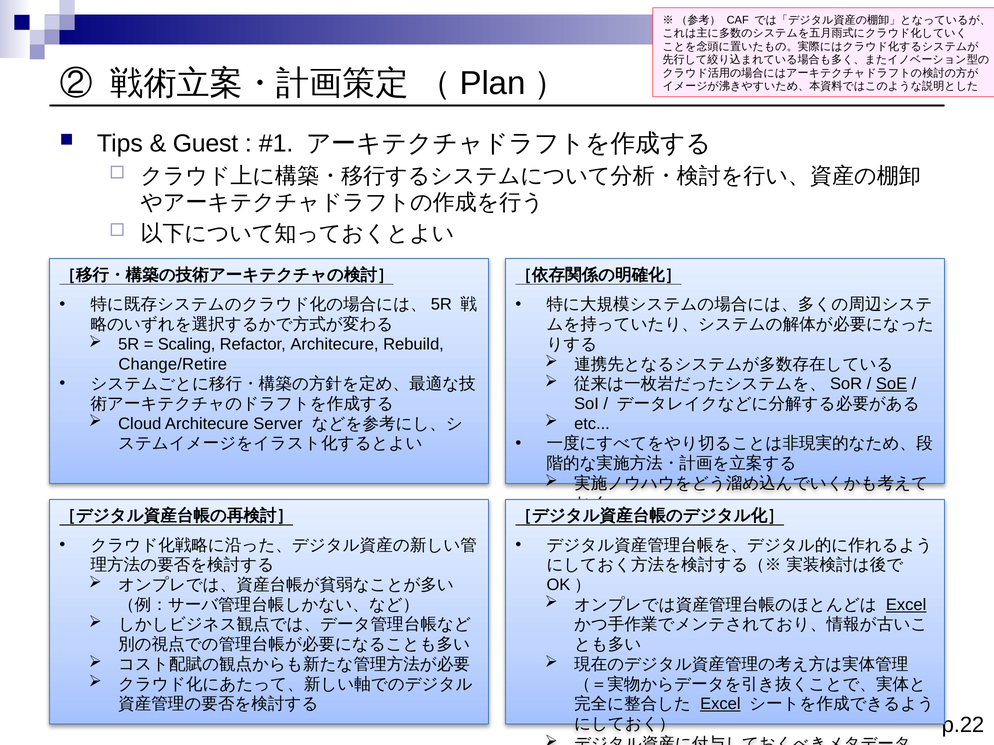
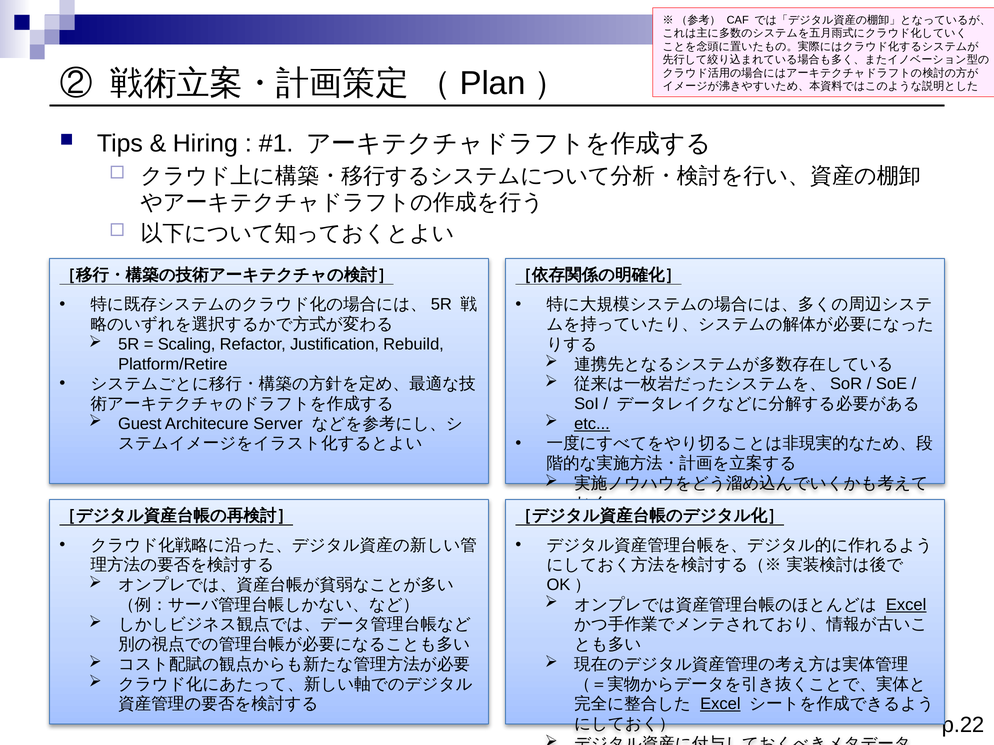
Guest: Guest -> Hiring
Refactor Architecure: Architecure -> Justification
Change/Retire: Change/Retire -> Platform/Retire
SoE underline: present -> none
Cloud: Cloud -> Guest
etc underline: none -> present
